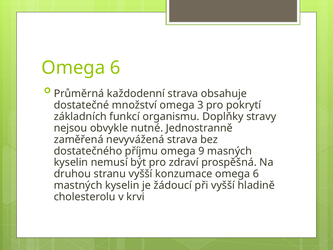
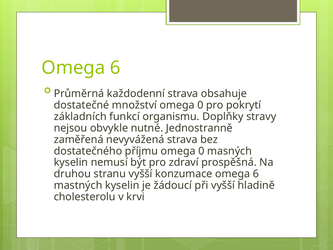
množství omega 3: 3 -> 0
příjmu omega 9: 9 -> 0
